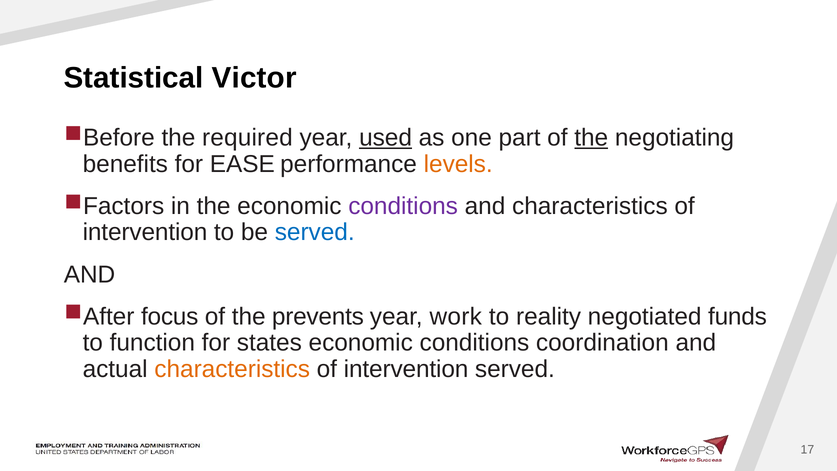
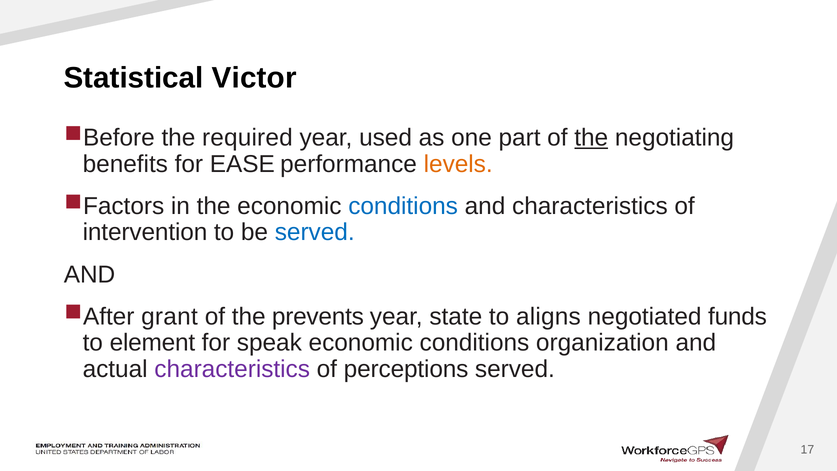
used underline: present -> none
conditions at (403, 206) colour: purple -> blue
focus: focus -> grant
work: work -> state
reality: reality -> aligns
function: function -> element
states: states -> speak
coordination: coordination -> organization
characteristics at (232, 369) colour: orange -> purple
intervention at (406, 369): intervention -> perceptions
